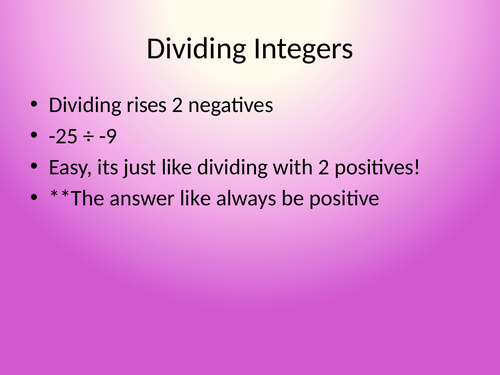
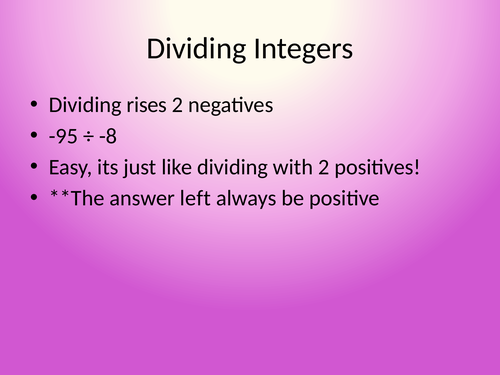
-25: -25 -> -95
-9: -9 -> -8
answer like: like -> left
